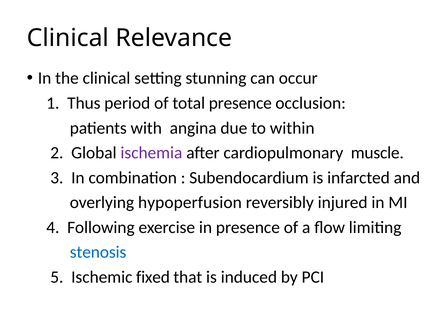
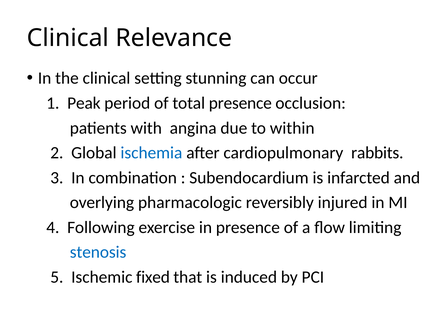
Thus: Thus -> Peak
ischemia colour: purple -> blue
muscle: muscle -> rabbits
hypoperfusion: hypoperfusion -> pharmacologic
